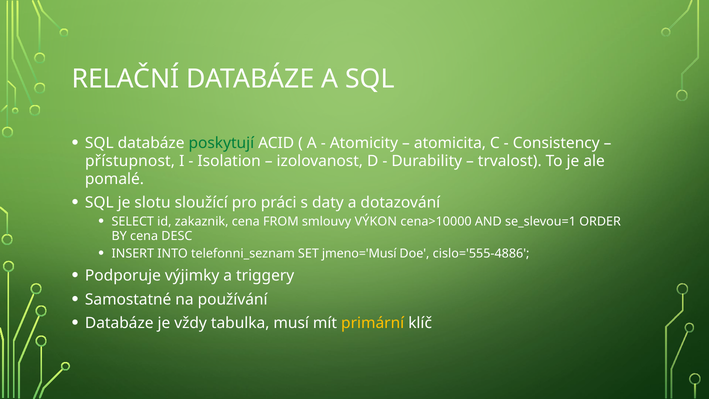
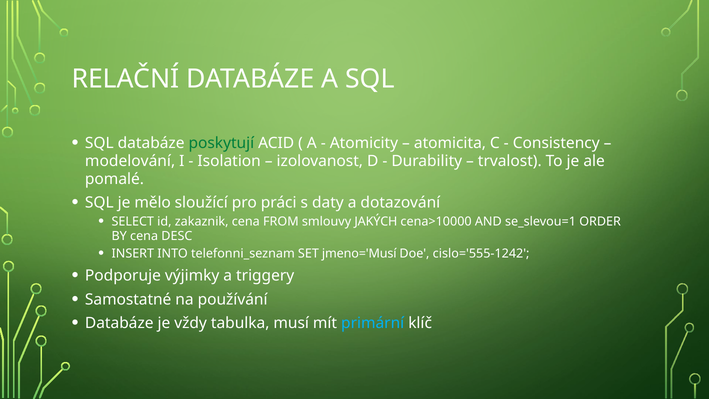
přístupnost: přístupnost -> modelování
slotu: slotu -> mělo
VÝKON: VÝKON -> JAKÝCH
cislo='555-4886: cislo='555-4886 -> cislo='555-1242
primární colour: yellow -> light blue
